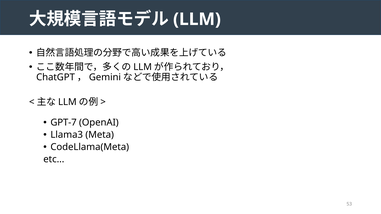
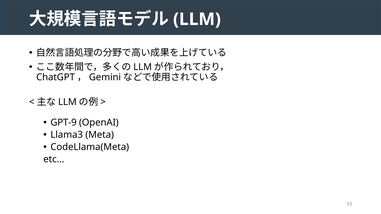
GPT-7: GPT-7 -> GPT-9
